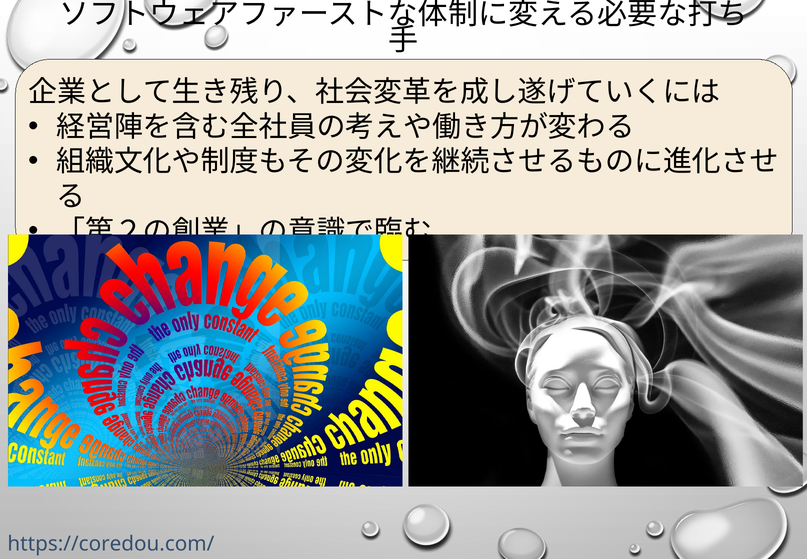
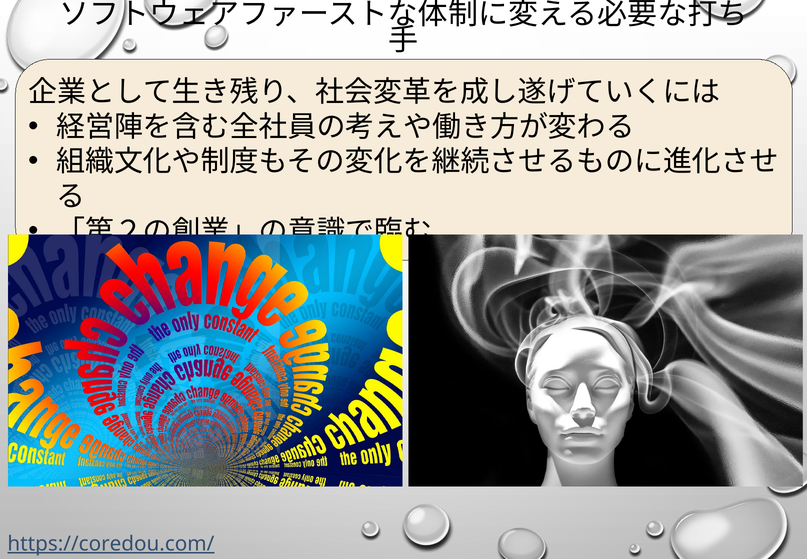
https://coredou.com/ underline: none -> present
